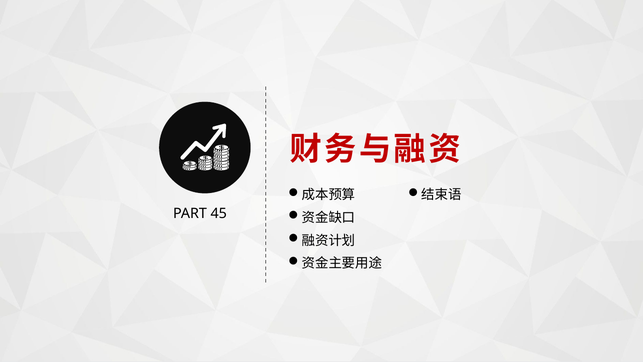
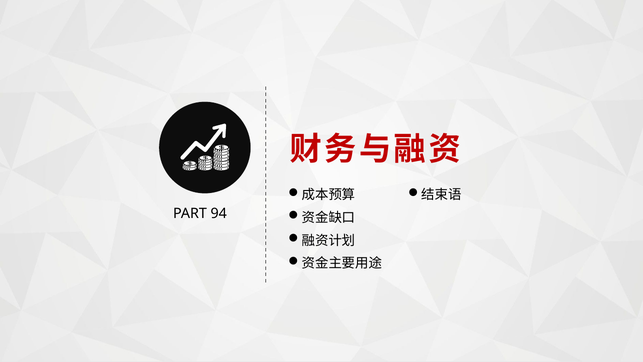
45: 45 -> 94
